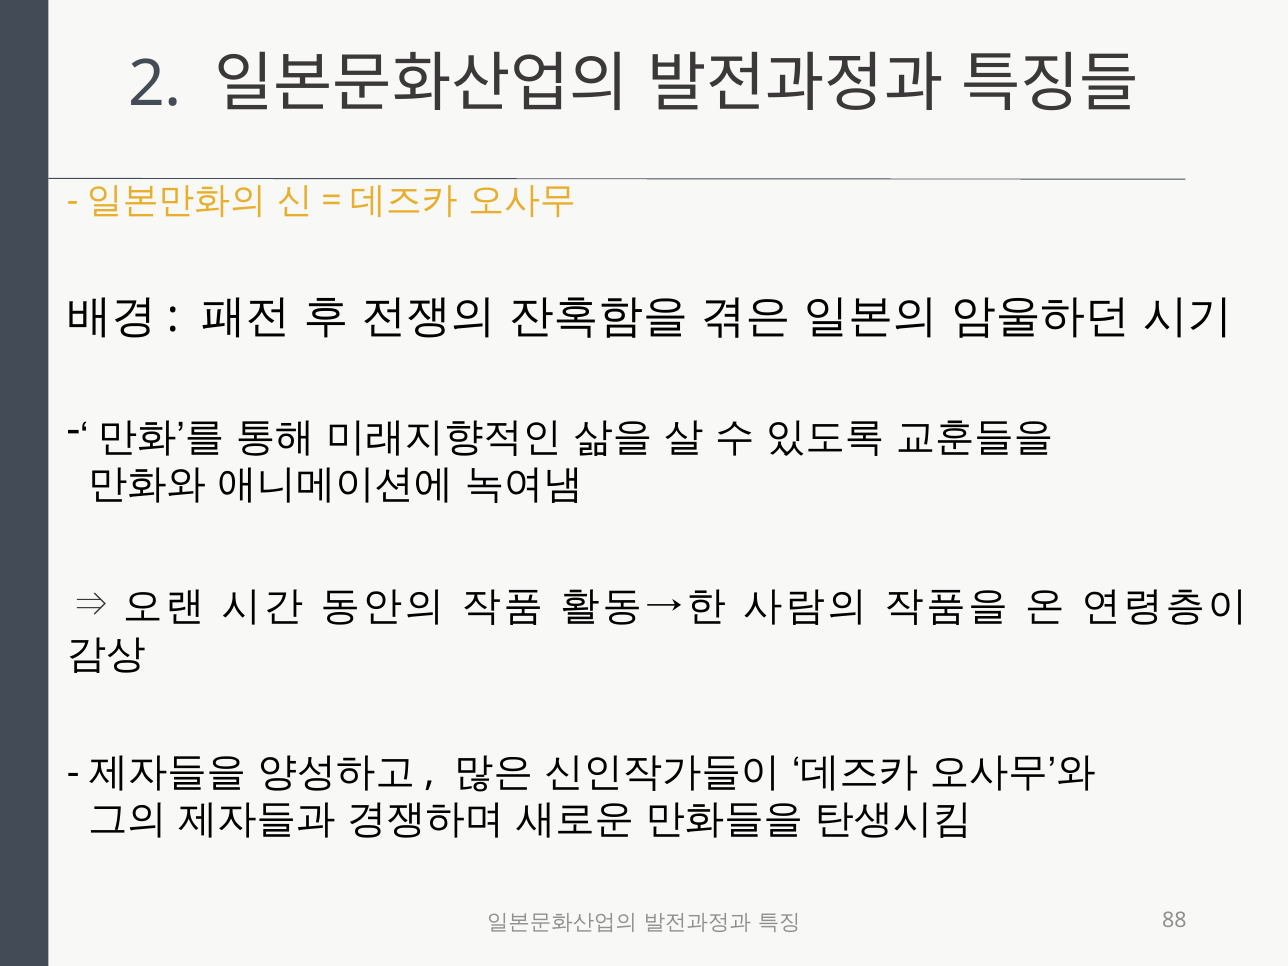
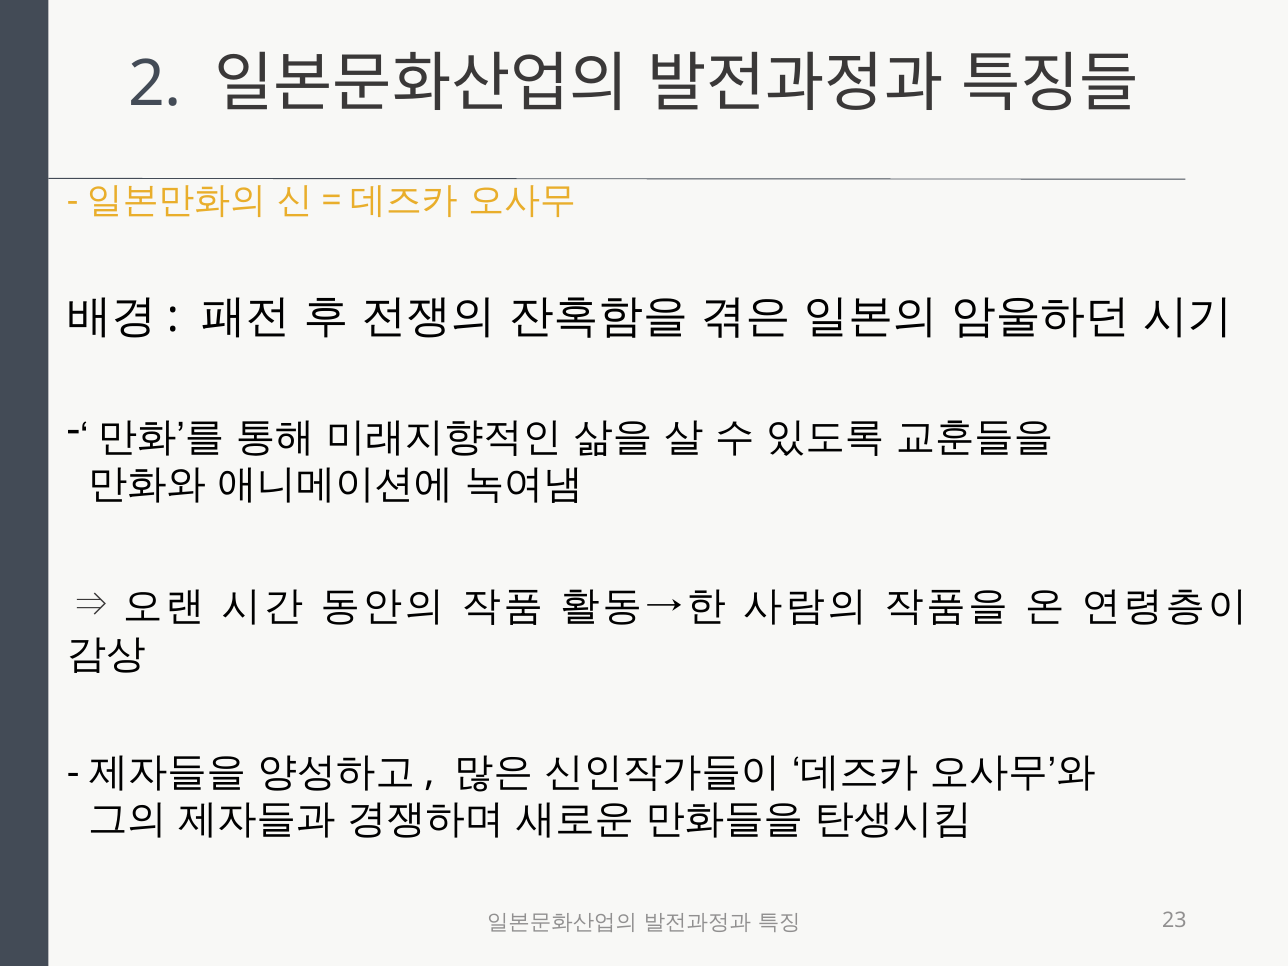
88: 88 -> 23
